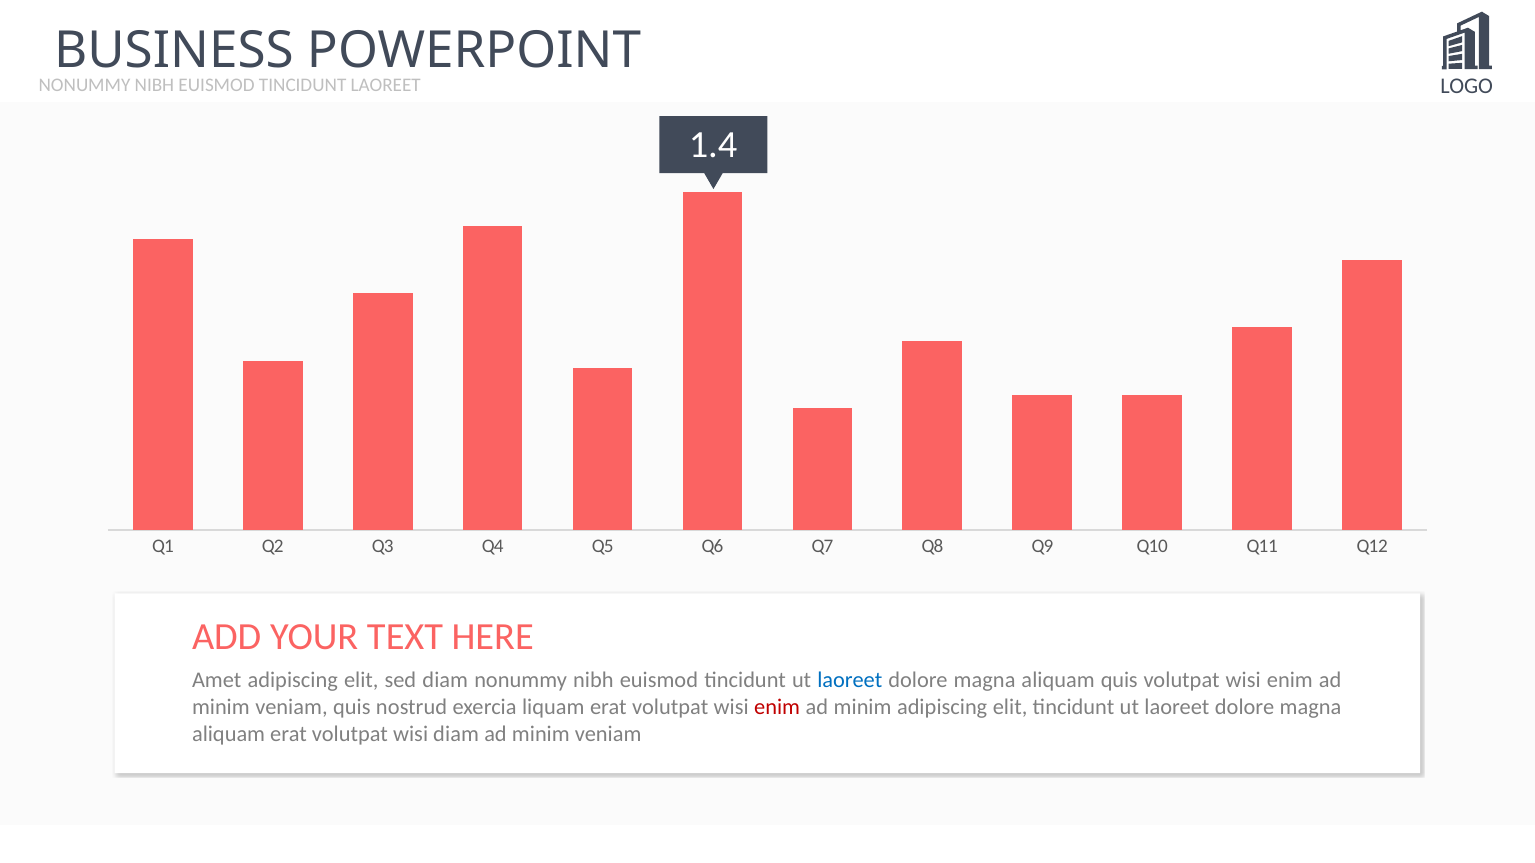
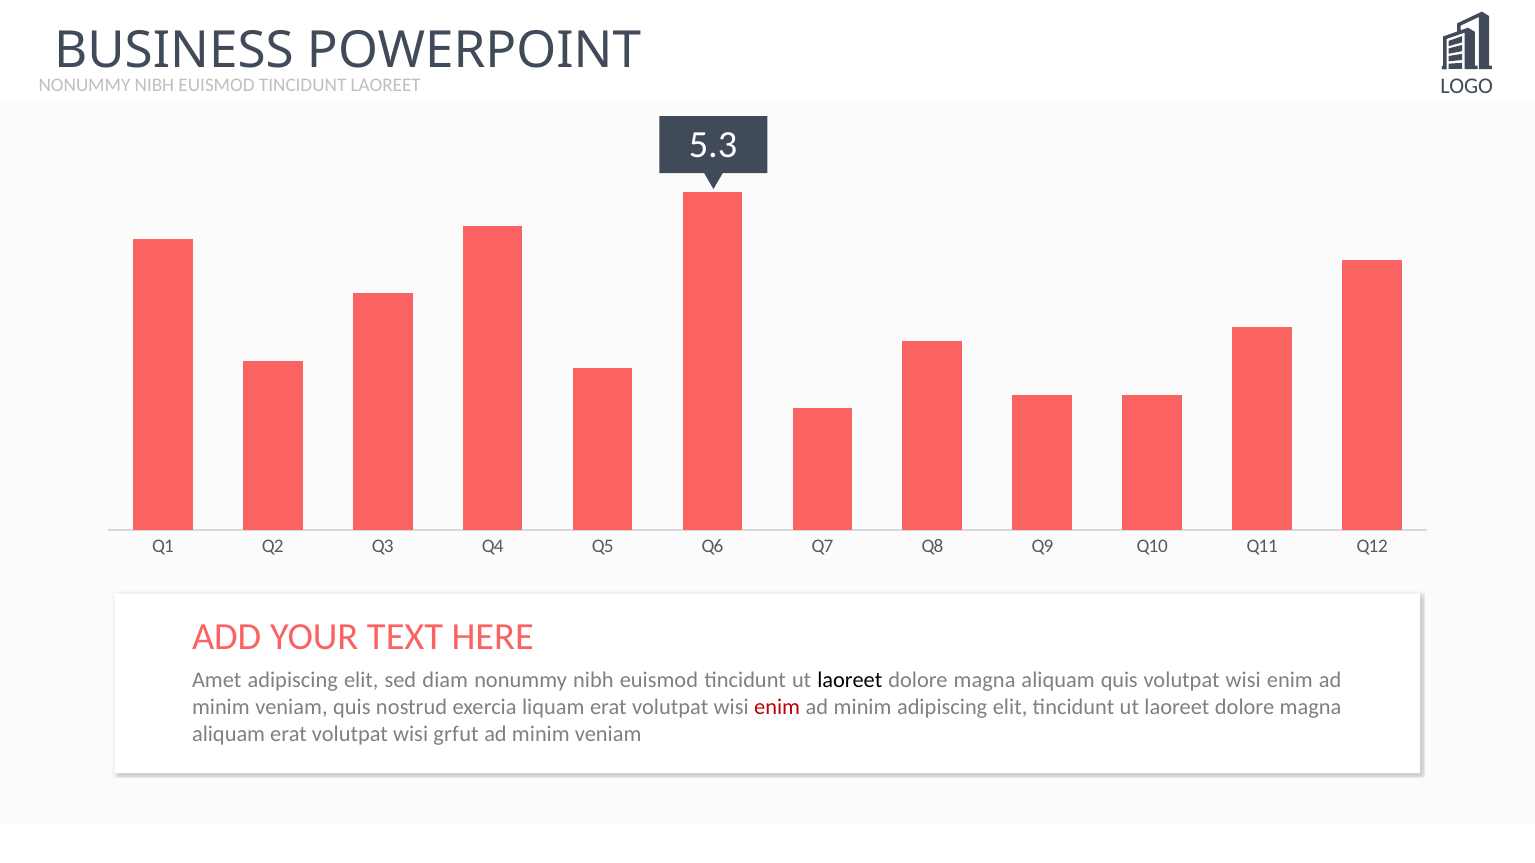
1.4: 1.4 -> 5.3
laoreet at (850, 681) colour: blue -> black
wisi diam: diam -> grfut
